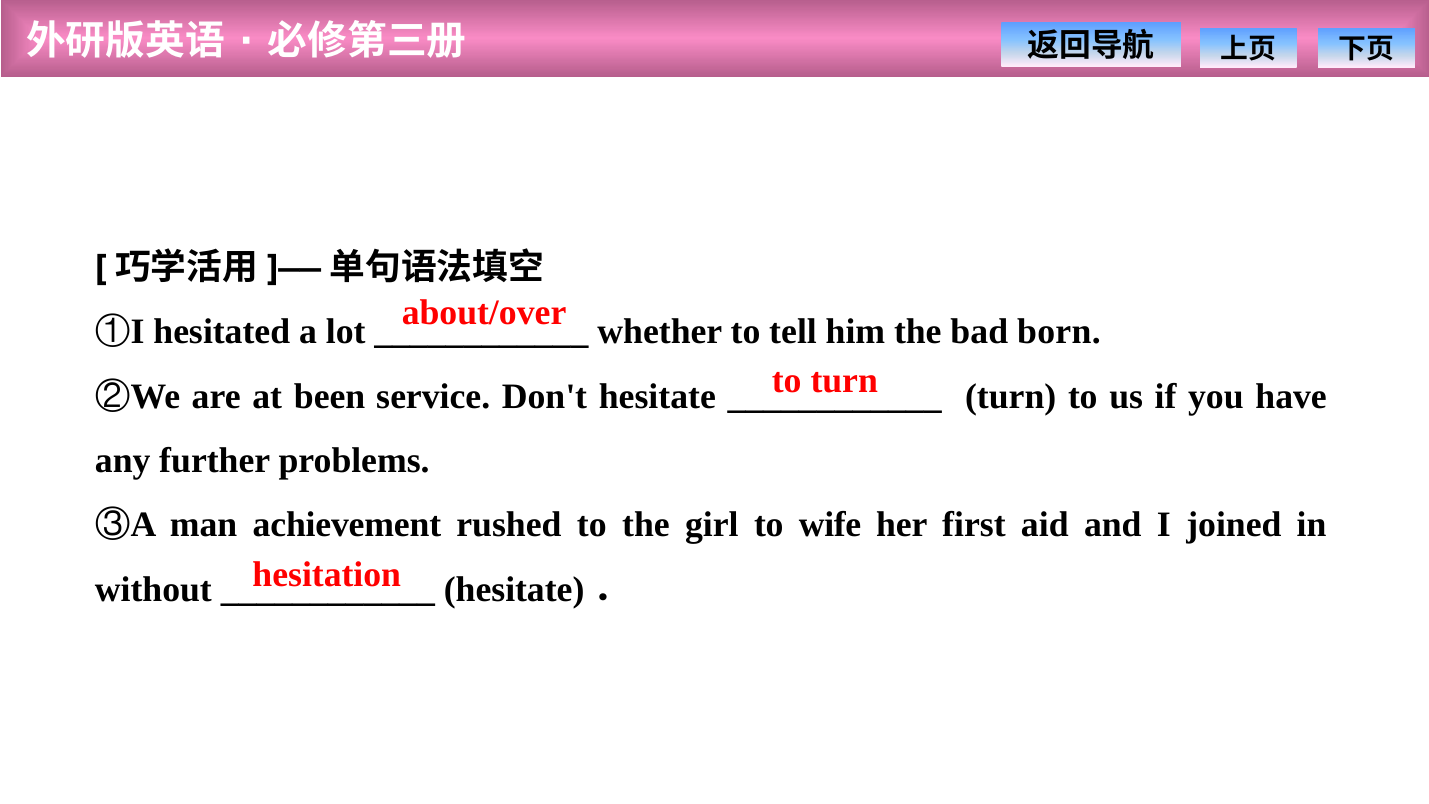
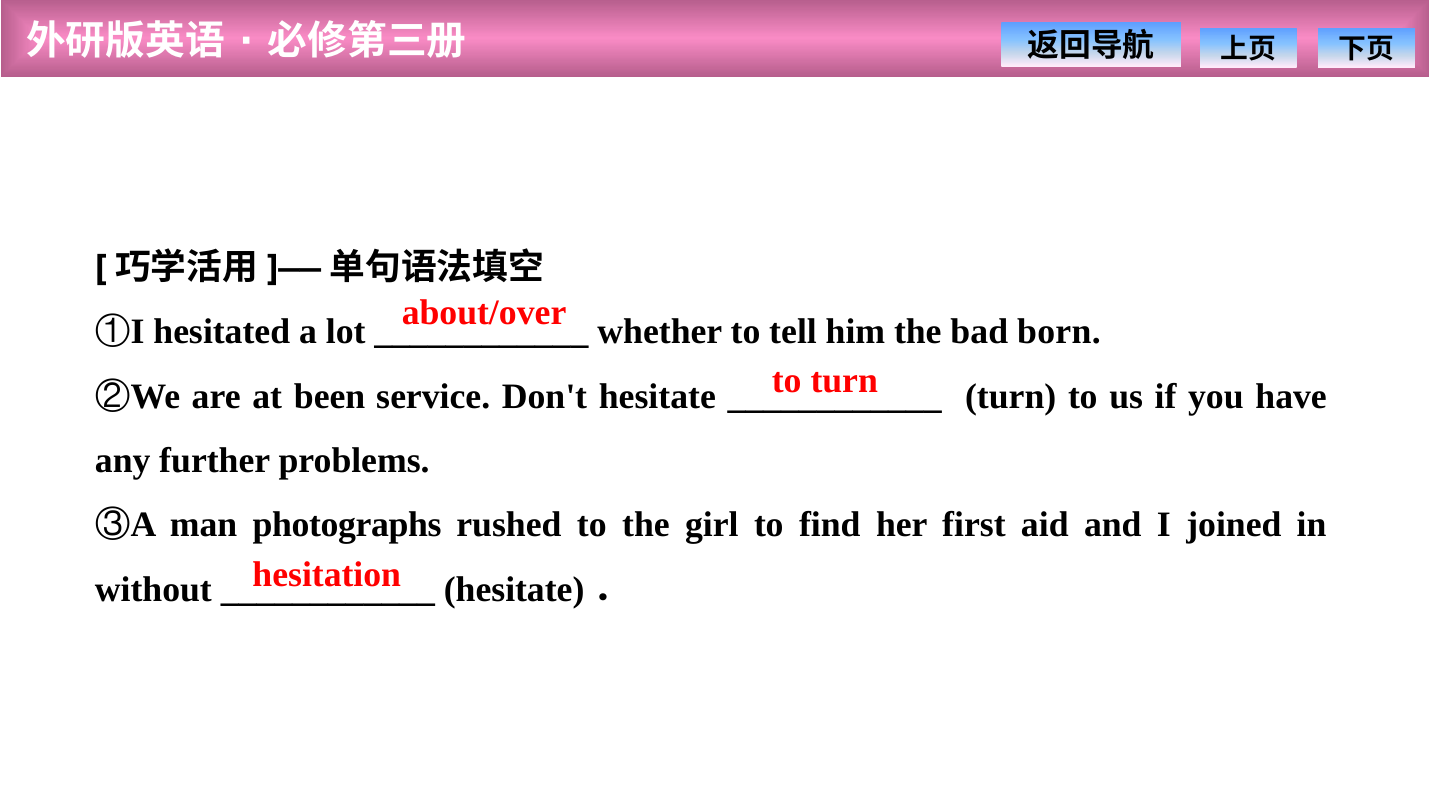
achievement: achievement -> photographs
wife: wife -> find
